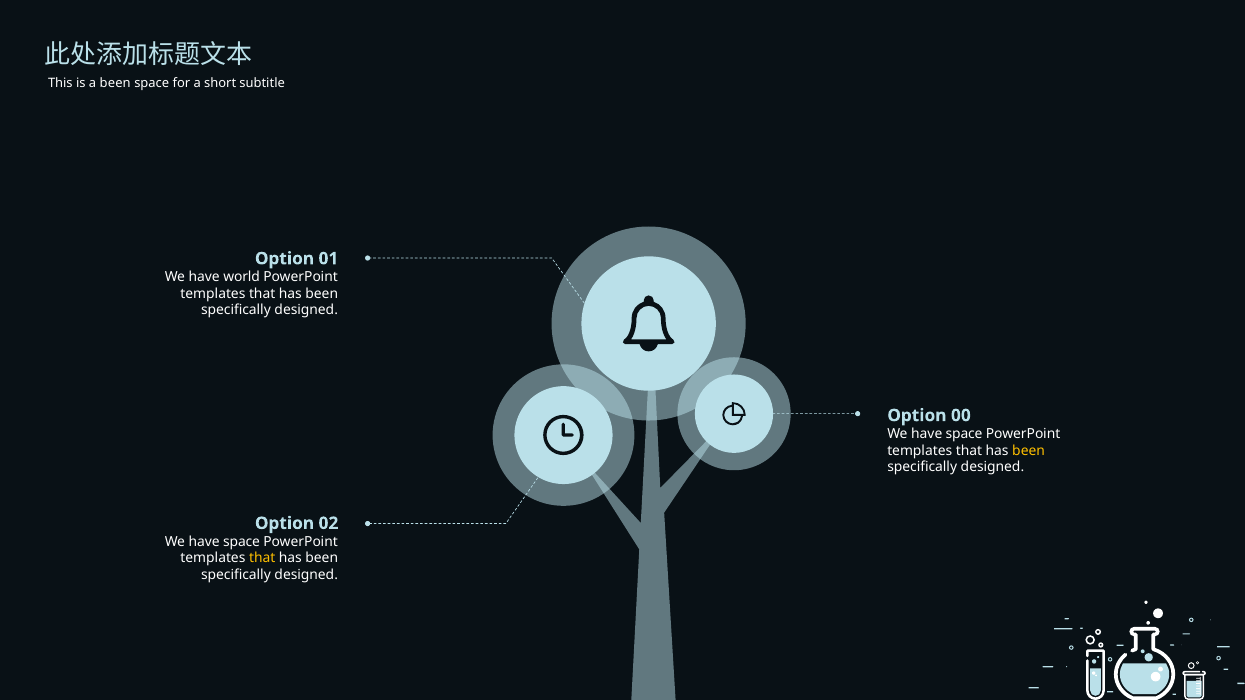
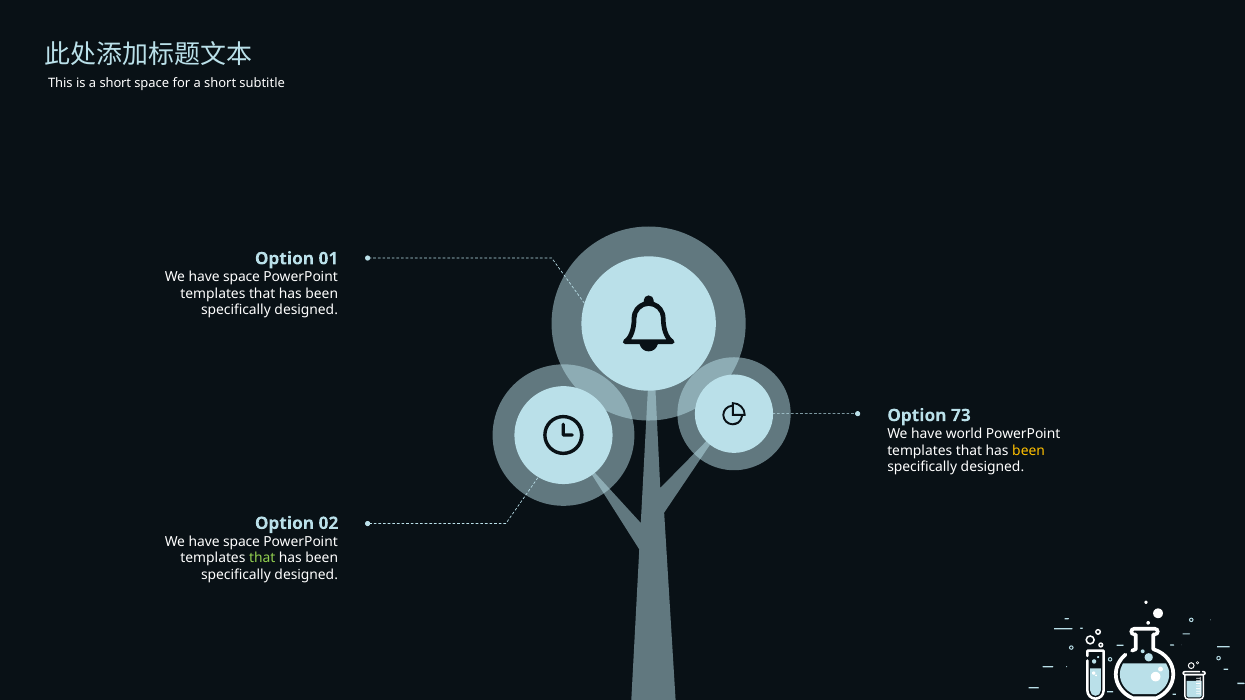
is a been: been -> short
world at (242, 277): world -> space
00: 00 -> 73
space at (964, 434): space -> world
that at (262, 559) colour: yellow -> light green
